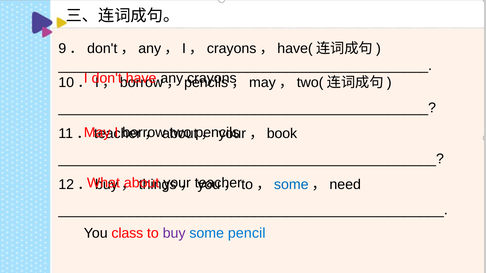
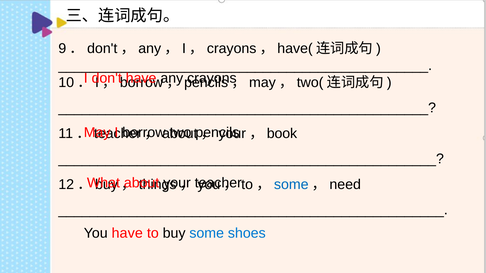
You class: class -> have
buy at (174, 233) colour: purple -> black
pencil: pencil -> shoes
